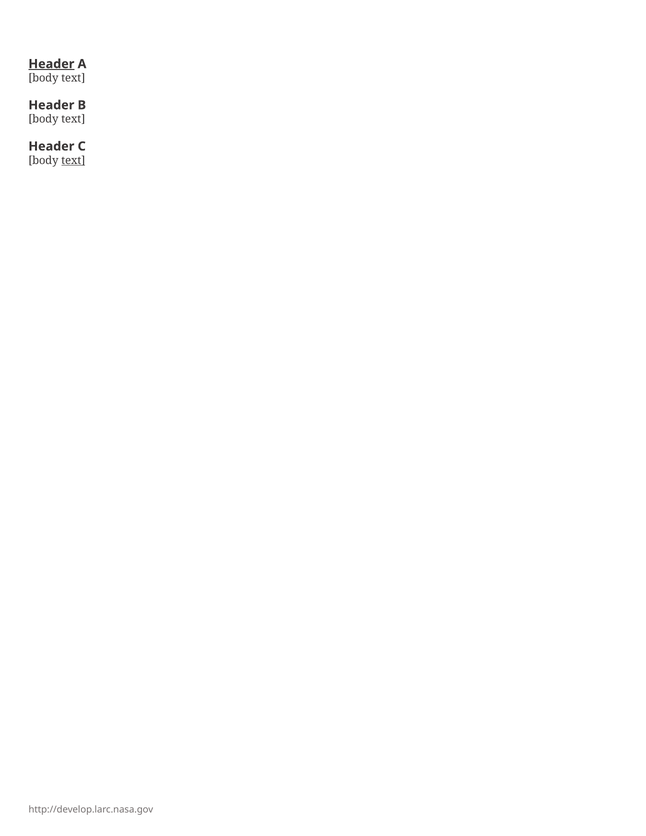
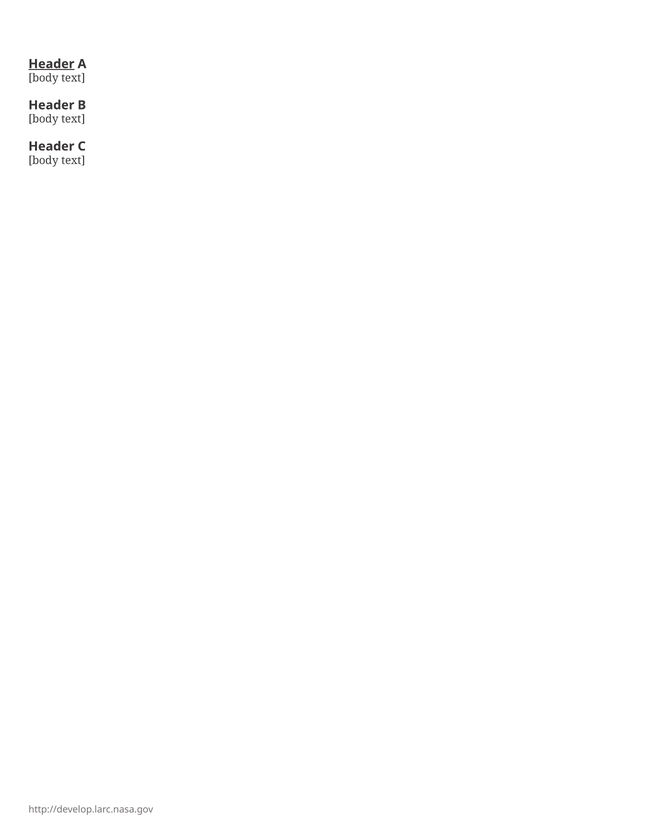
text at (73, 160) underline: present -> none
